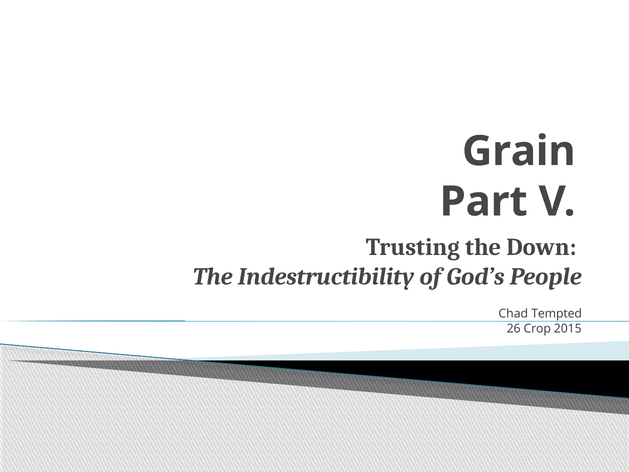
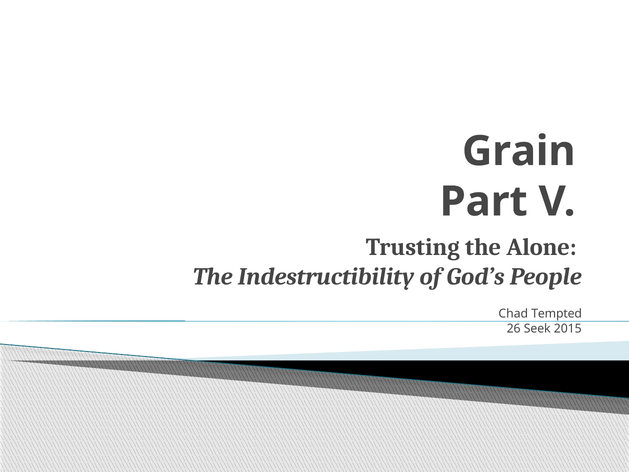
Down: Down -> Alone
Crop: Crop -> Seek
